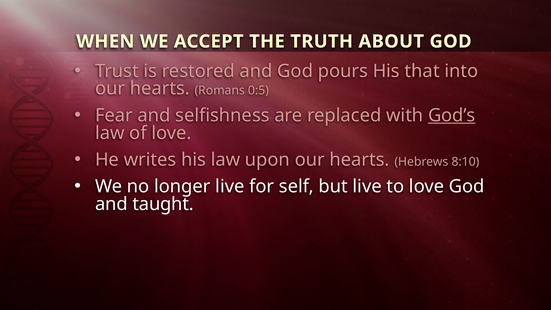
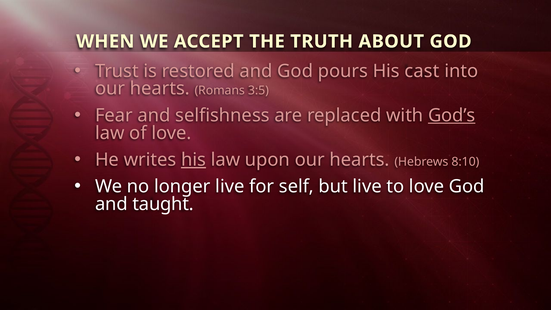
that: that -> cast
0:5: 0:5 -> 3:5
his at (194, 160) underline: none -> present
